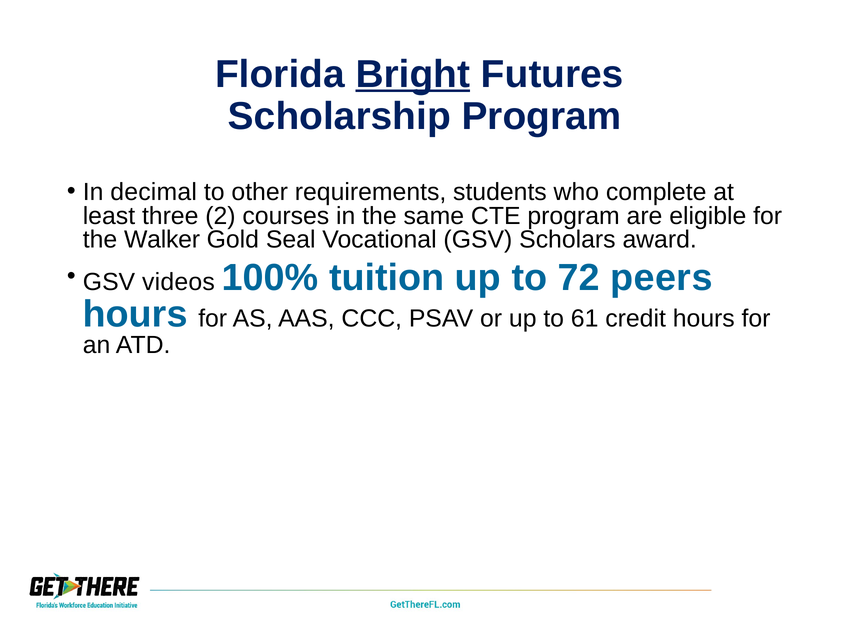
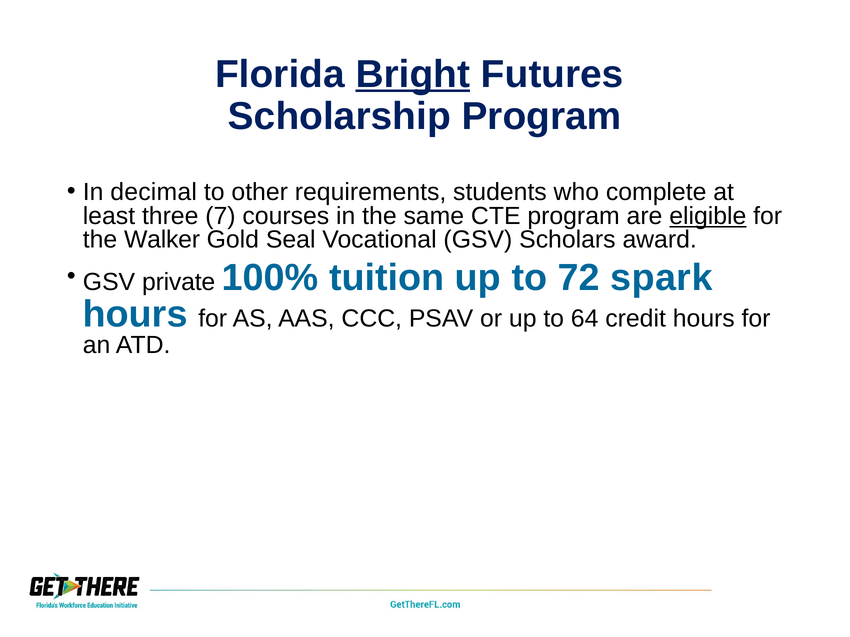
2: 2 -> 7
eligible underline: none -> present
videos: videos -> private
peers: peers -> spark
61: 61 -> 64
